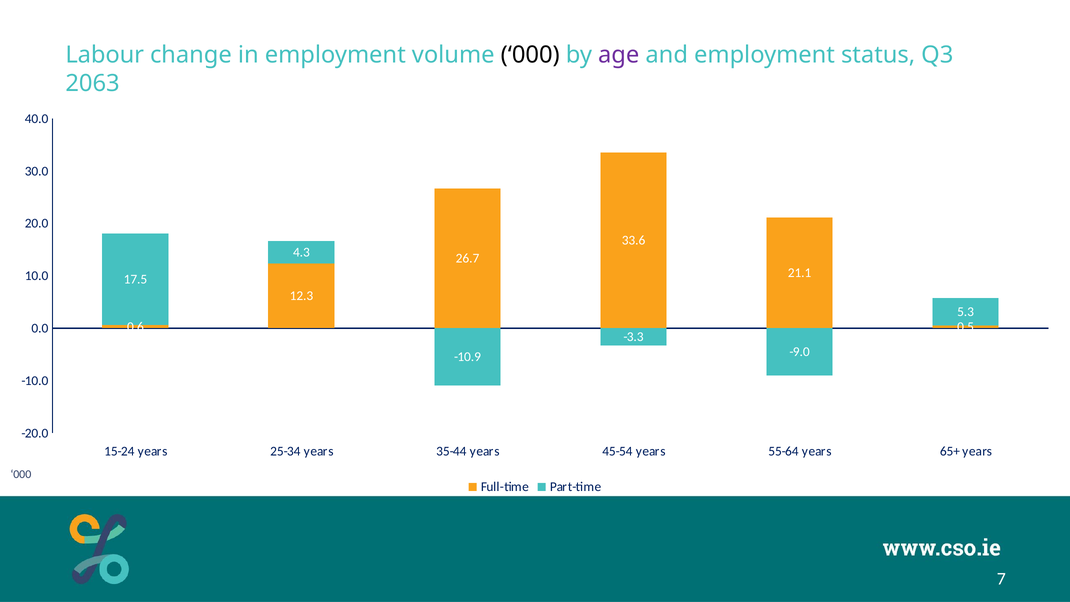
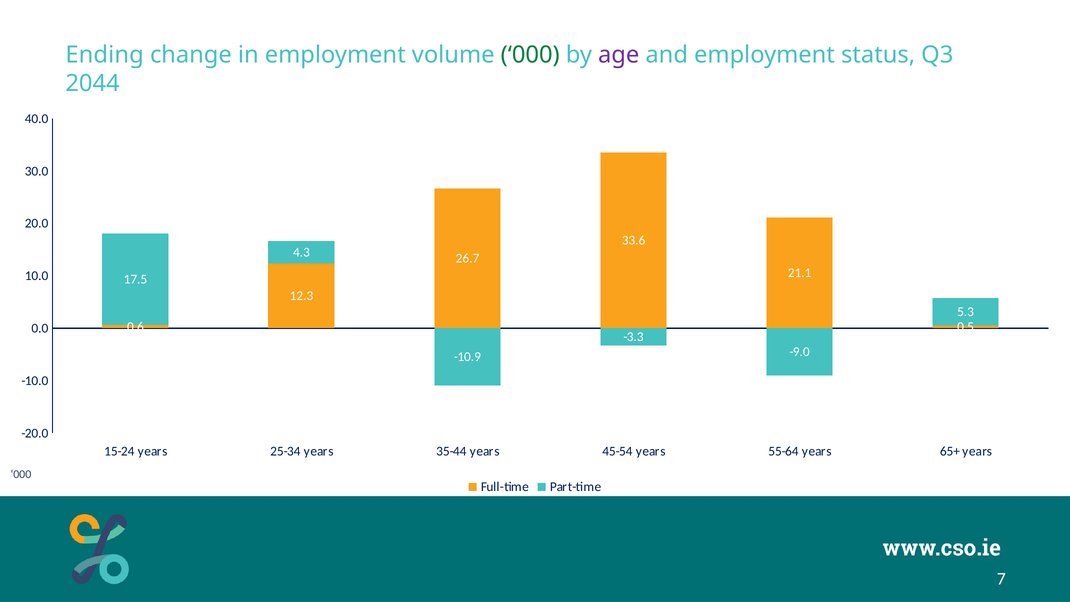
Labour: Labour -> Ending
000 at (530, 55) colour: black -> green
2063: 2063 -> 2044
